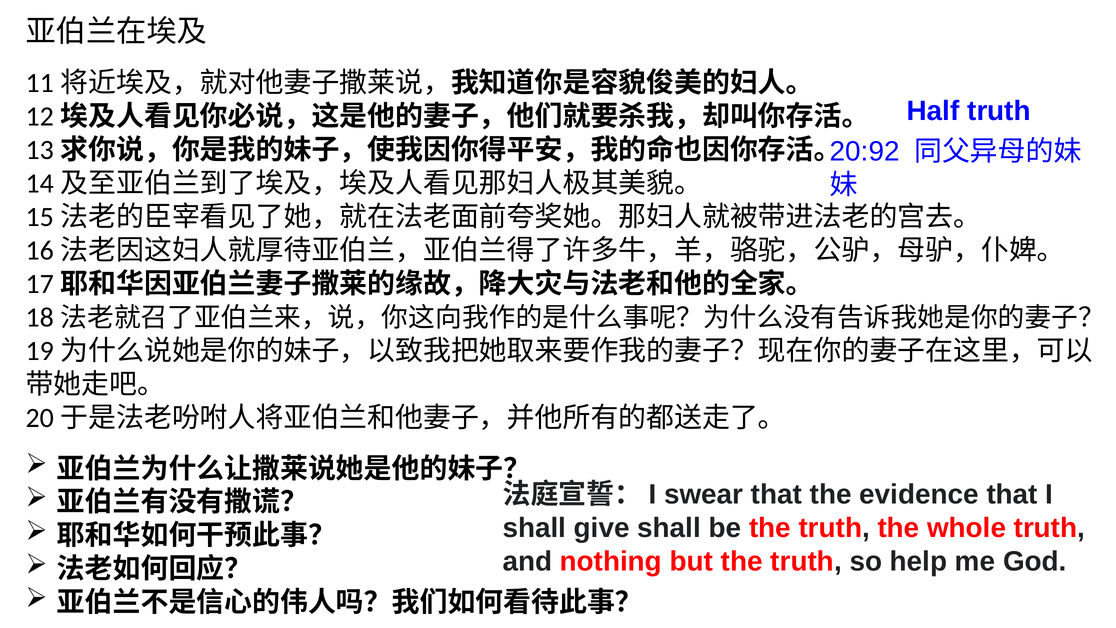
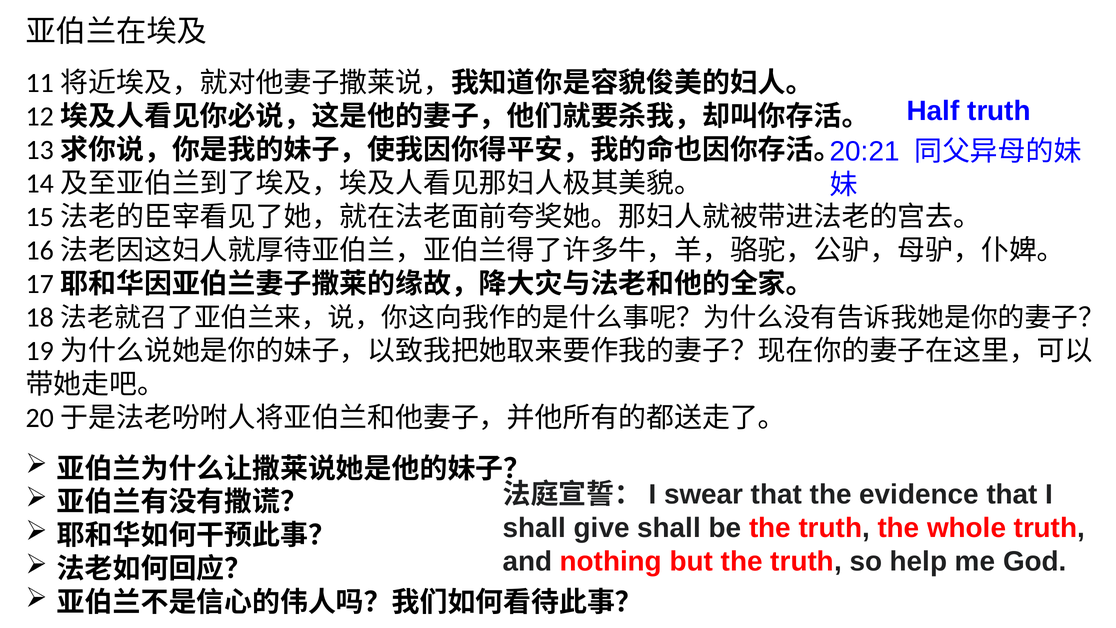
20:92: 20:92 -> 20:21
